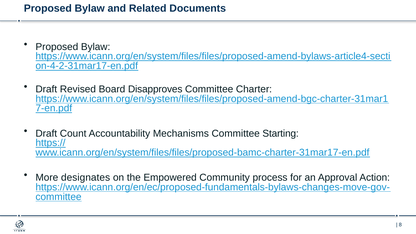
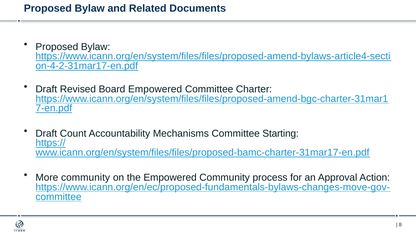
Board Disapproves: Disapproves -> Empowered
More designates: designates -> community
